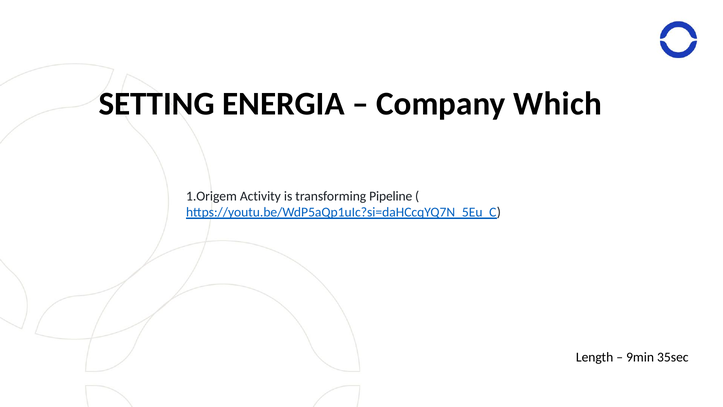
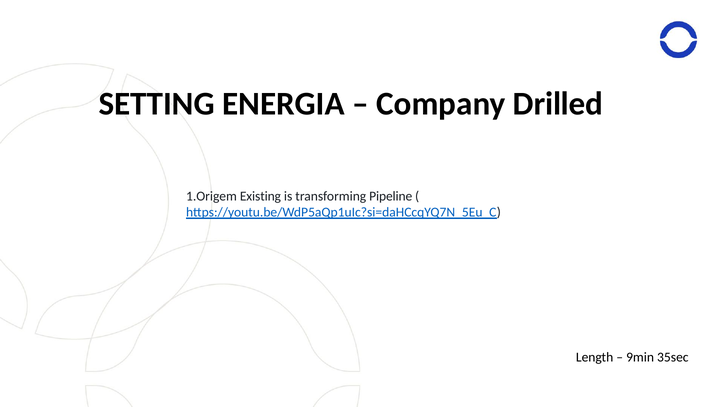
Which: Which -> Drilled
Activity: Activity -> Existing
